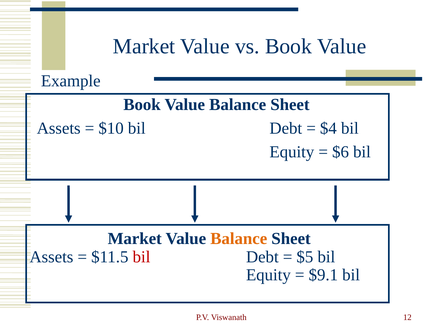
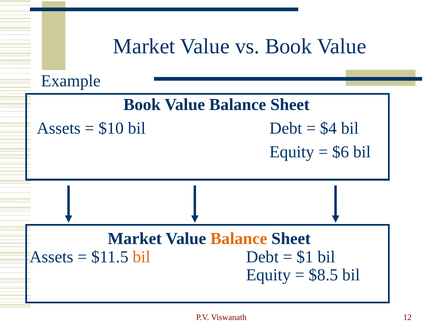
bil at (141, 257) colour: red -> orange
$5: $5 -> $1
$9.1: $9.1 -> $8.5
